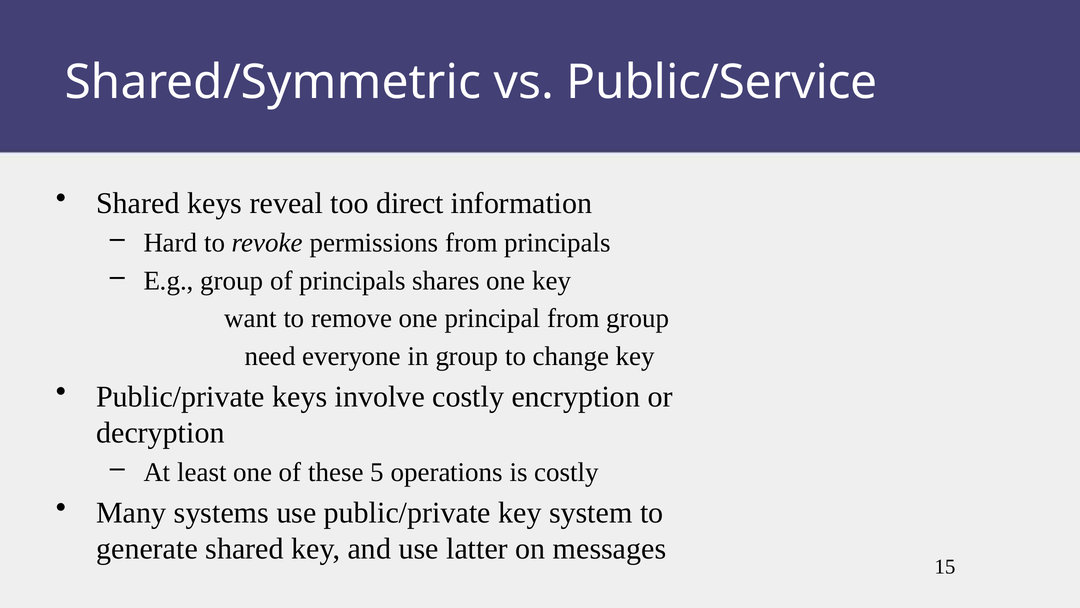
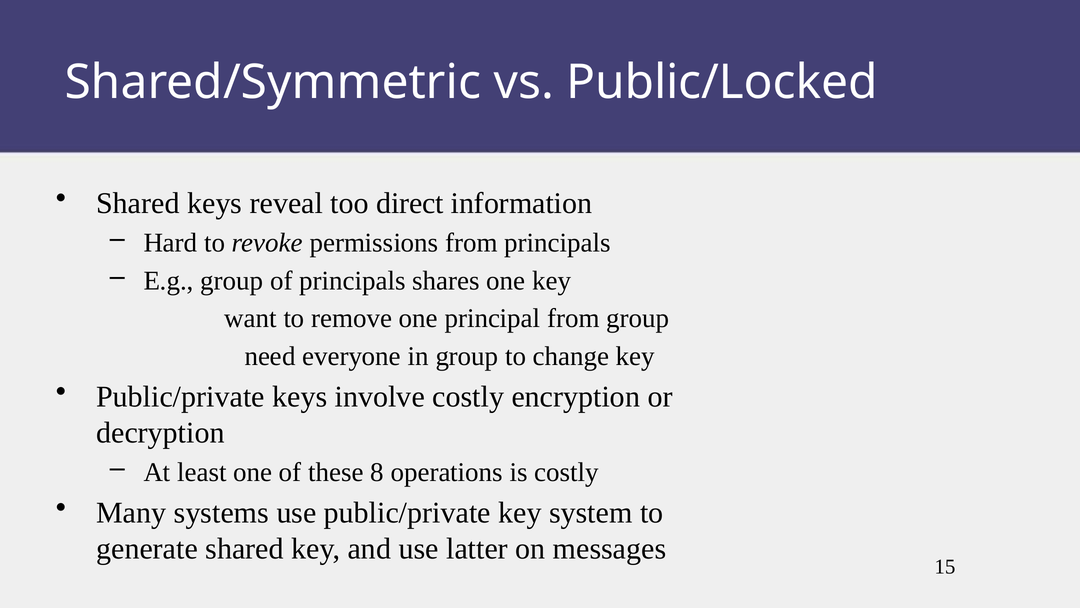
Public/Service: Public/Service -> Public/Locked
5: 5 -> 8
